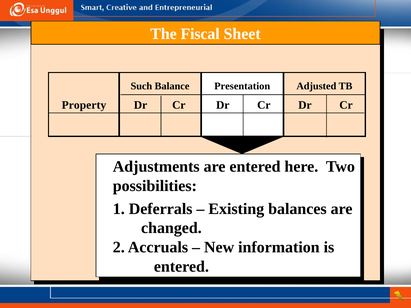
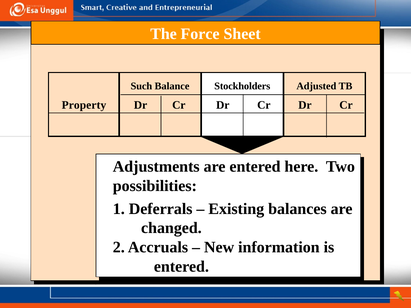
Fiscal: Fiscal -> Force
Presentation: Presentation -> Stockholders
